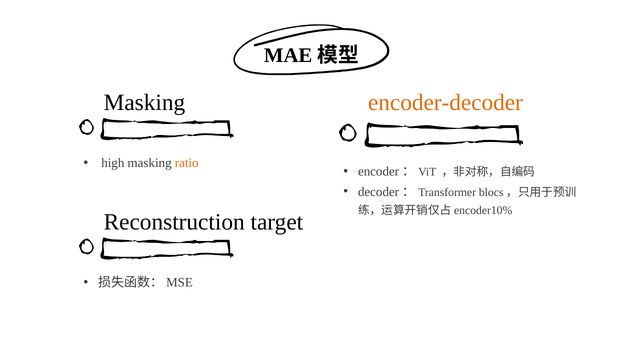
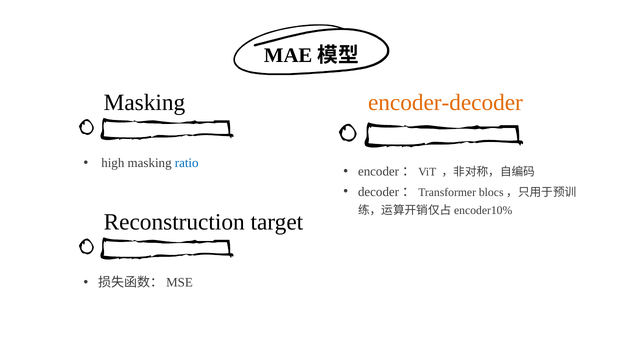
ratio colour: orange -> blue
